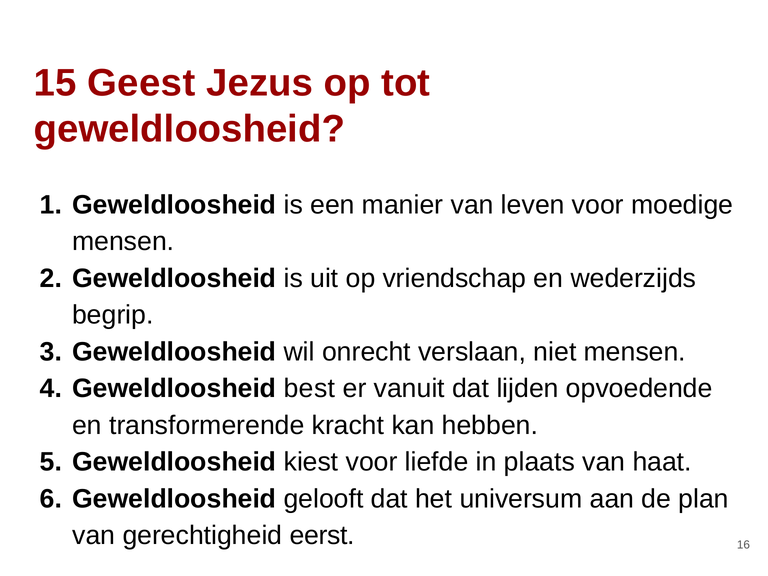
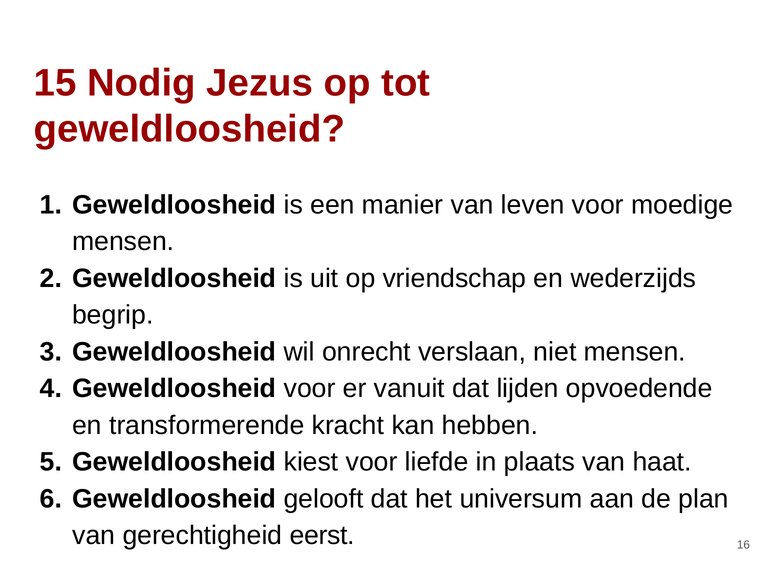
Geest: Geest -> Nodig
Geweldloosheid best: best -> voor
